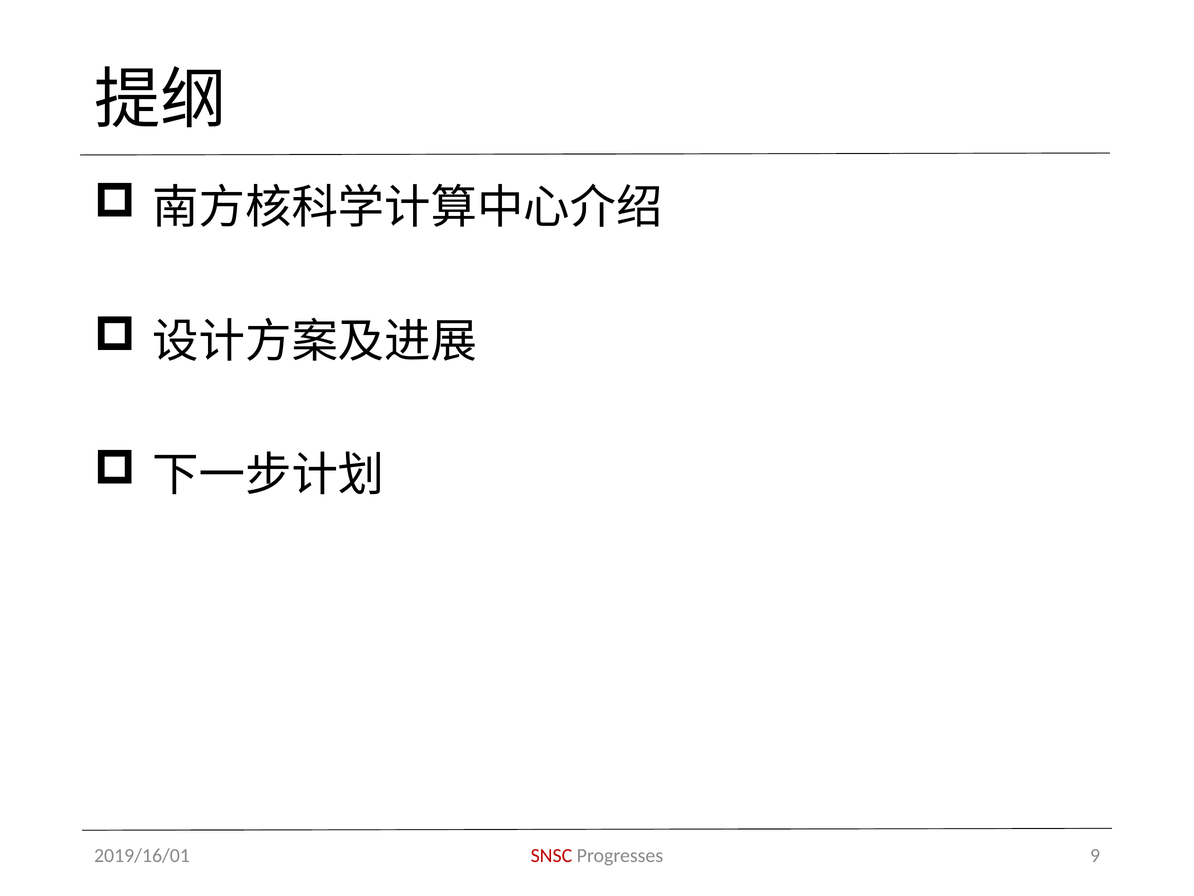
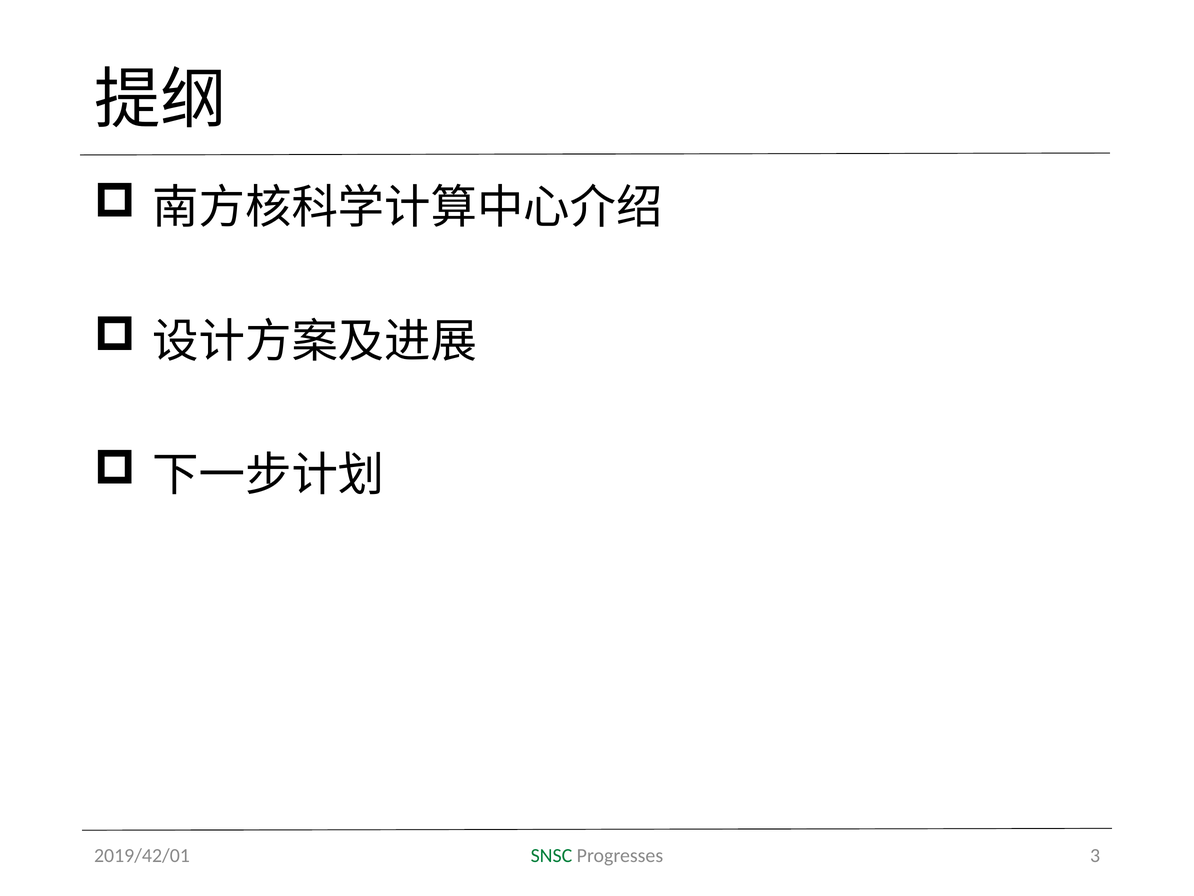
SNSC colour: red -> green
9: 9 -> 3
2019/16/01: 2019/16/01 -> 2019/42/01
